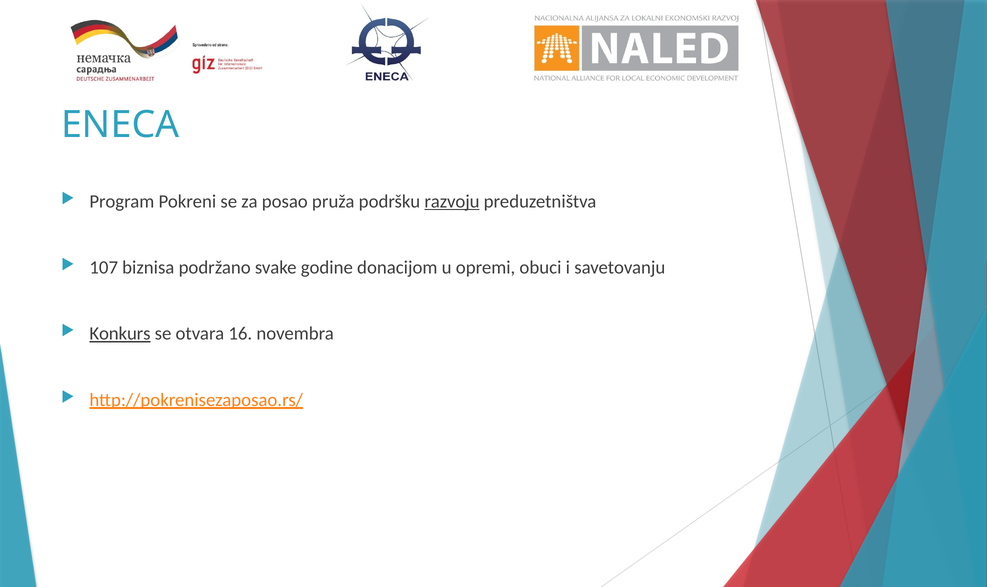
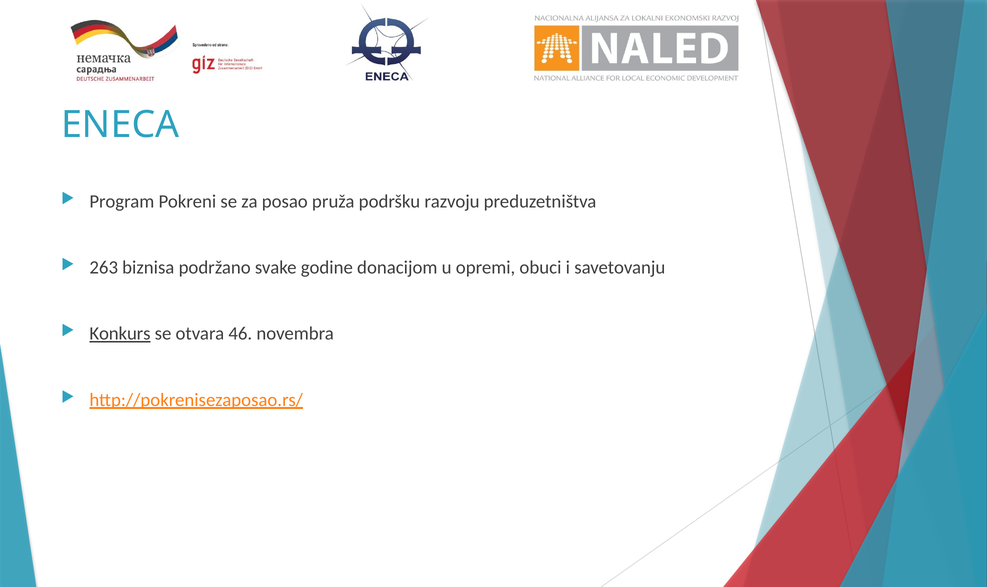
razvoju underline: present -> none
107: 107 -> 263
16: 16 -> 46
